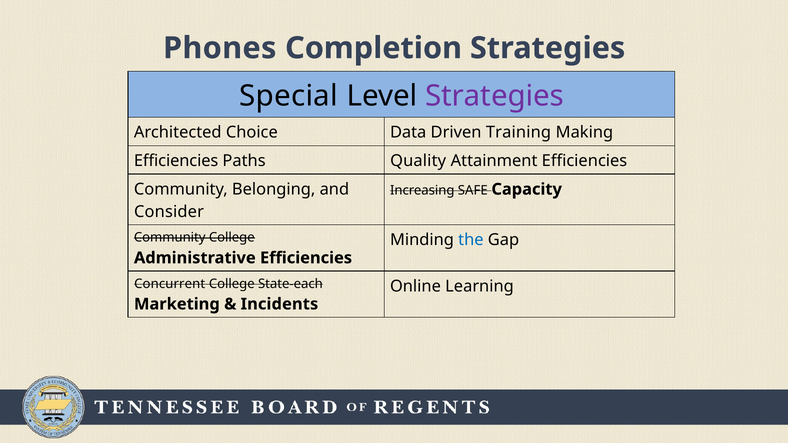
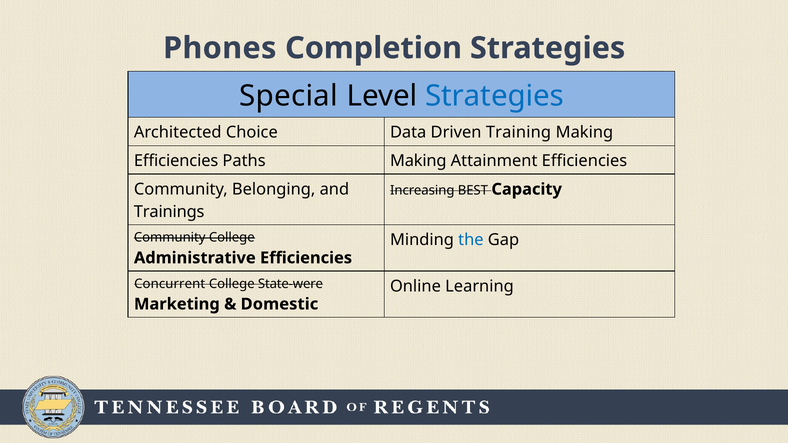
Strategies at (495, 96) colour: purple -> blue
Paths Quality: Quality -> Making
SAFE: SAFE -> BEST
Consider: Consider -> Trainings
State-each: State-each -> State-were
Incidents: Incidents -> Domestic
